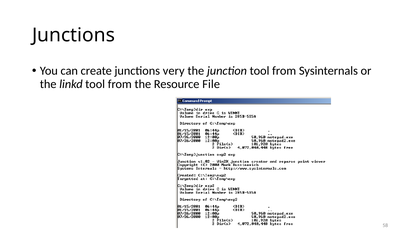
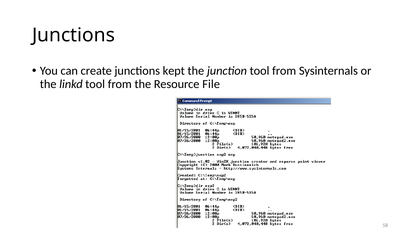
very: very -> kept
